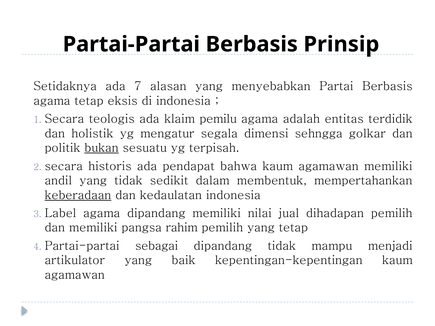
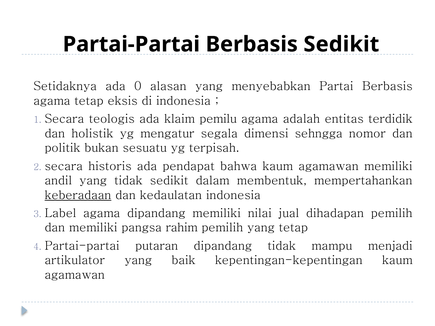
Berbasis Prinsip: Prinsip -> Sedikit
7: 7 -> 0
golkar: golkar -> nomor
bukan underline: present -> none
sebagai: sebagai -> putaran
